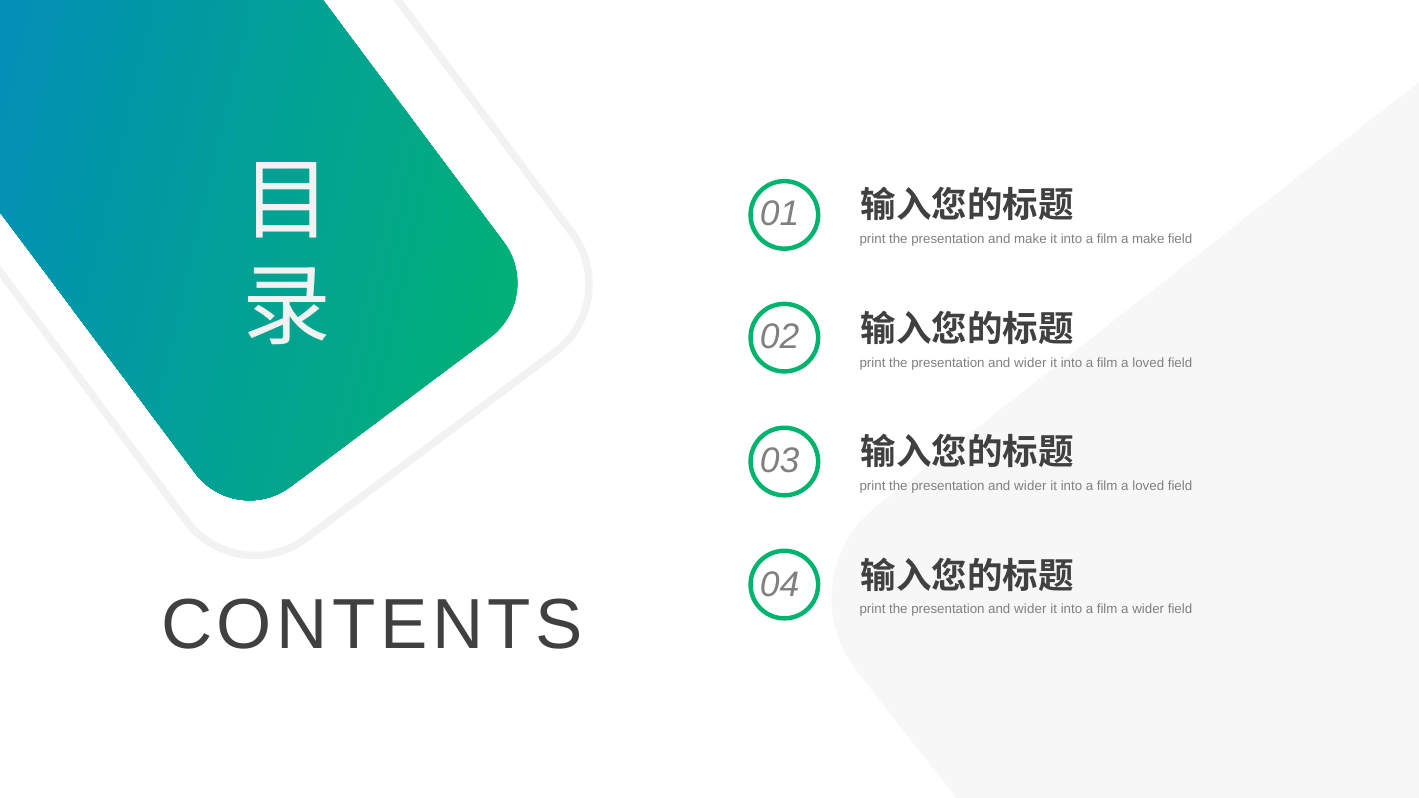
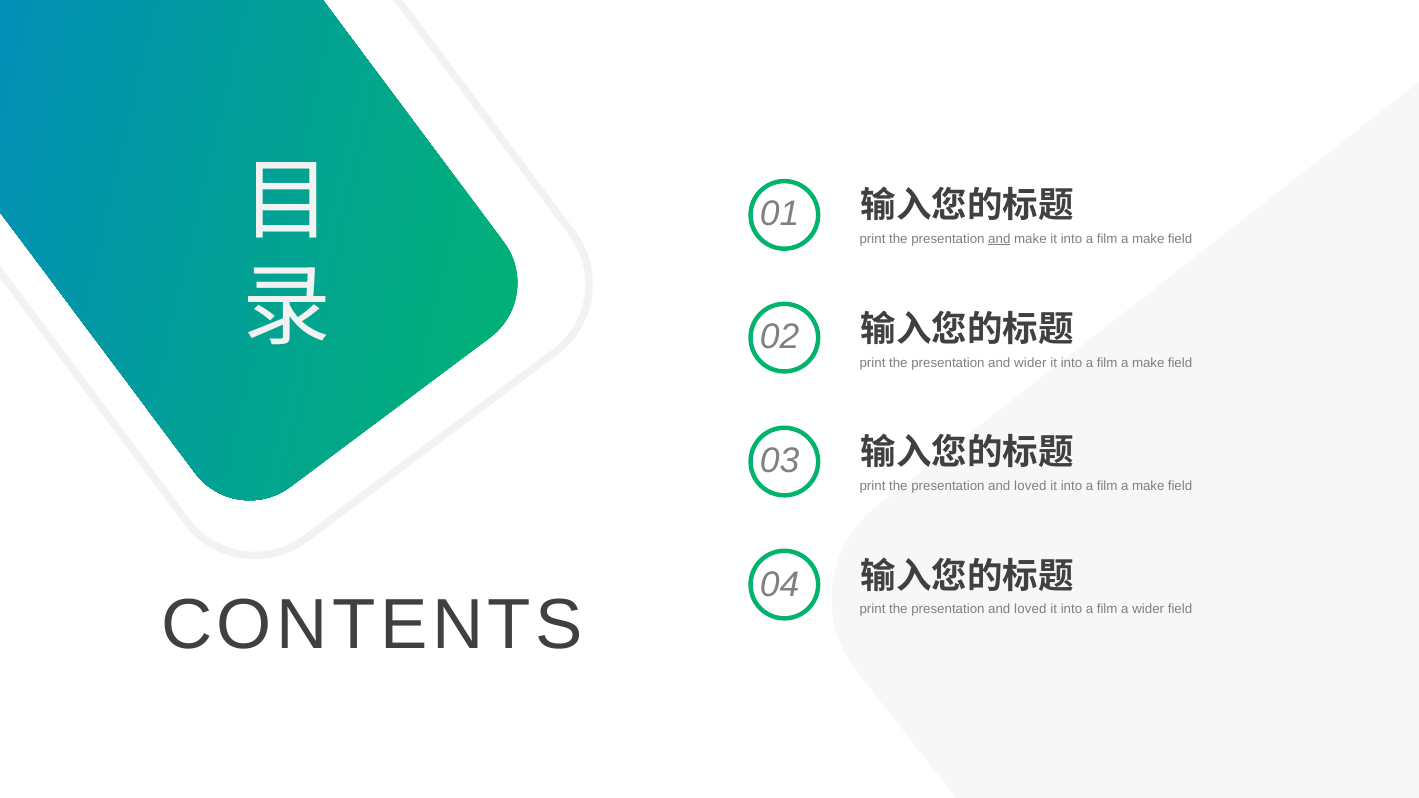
and at (999, 239) underline: none -> present
loved at (1148, 363): loved -> make
wider at (1030, 486): wider -> loved
loved at (1148, 486): loved -> make
wider at (1030, 609): wider -> loved
